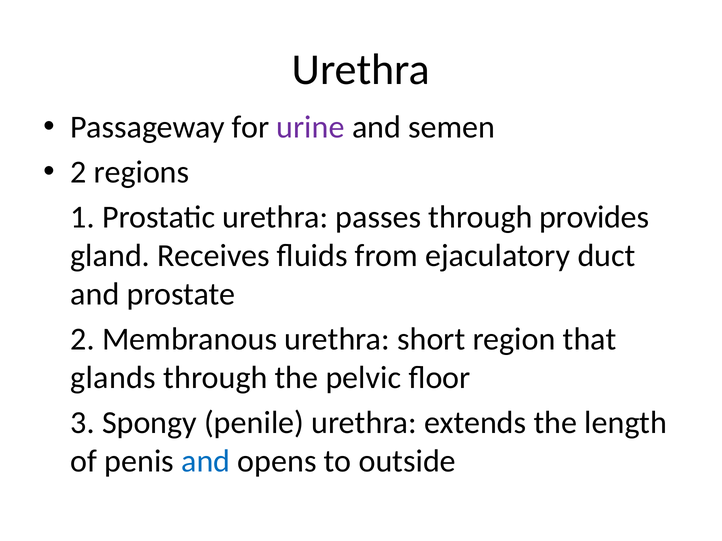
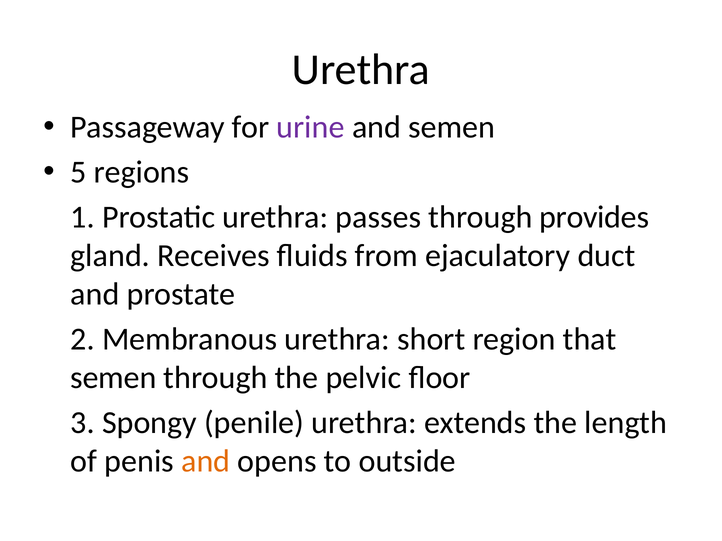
2 at (79, 172): 2 -> 5
glands at (113, 378): glands -> semen
and at (206, 461) colour: blue -> orange
